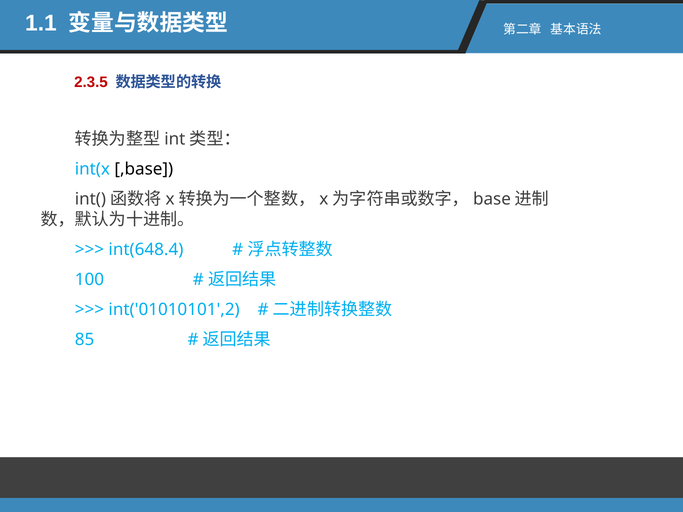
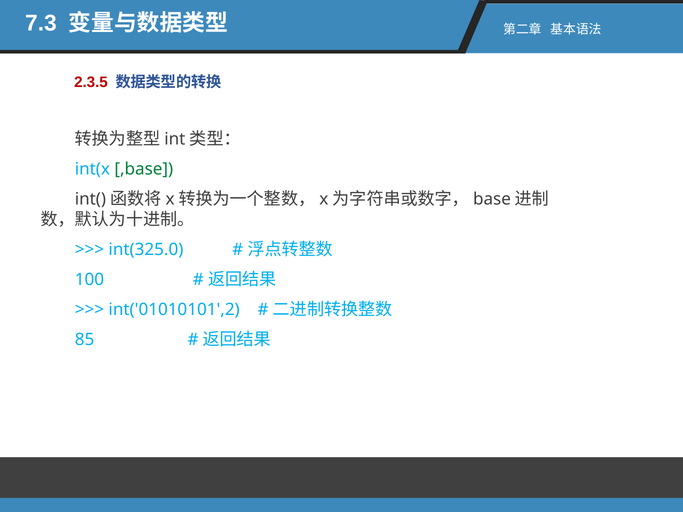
1.1: 1.1 -> 7.3
,base colour: black -> green
int(648.4: int(648.4 -> int(325.0
